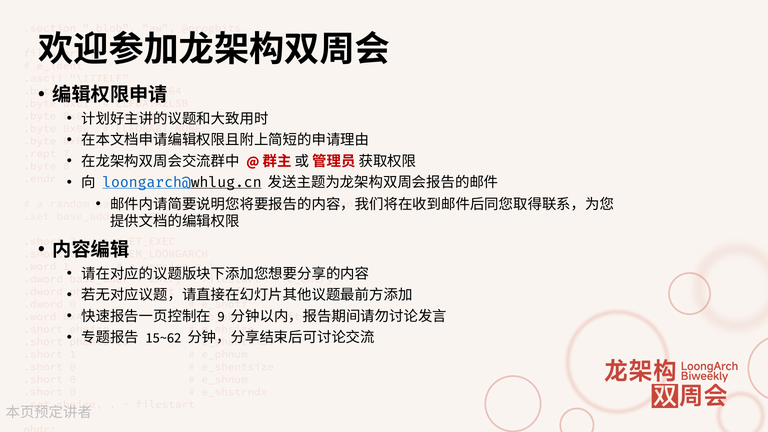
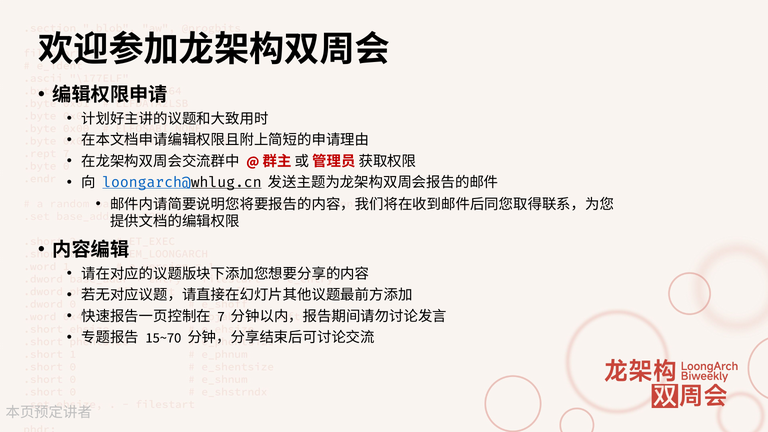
9: 9 -> 7
15~62: 15~62 -> 15~70
